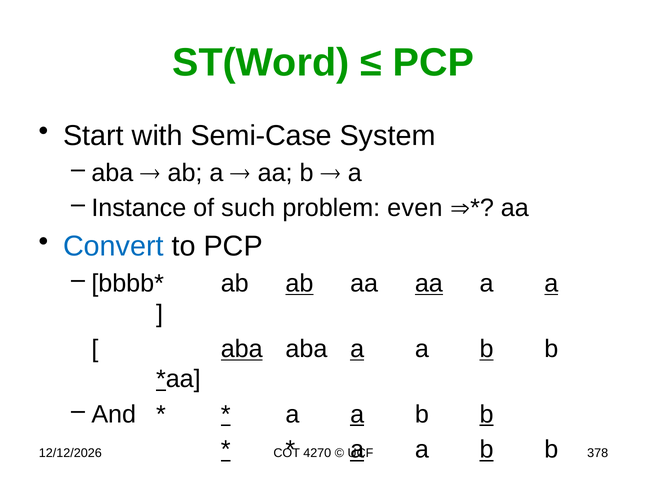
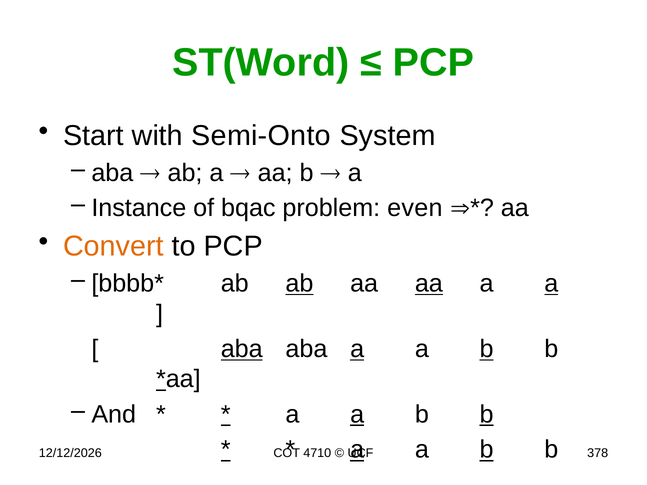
Semi-Case: Semi-Case -> Semi-Onto
such: such -> bqac
Convert colour: blue -> orange
4270: 4270 -> 4710
